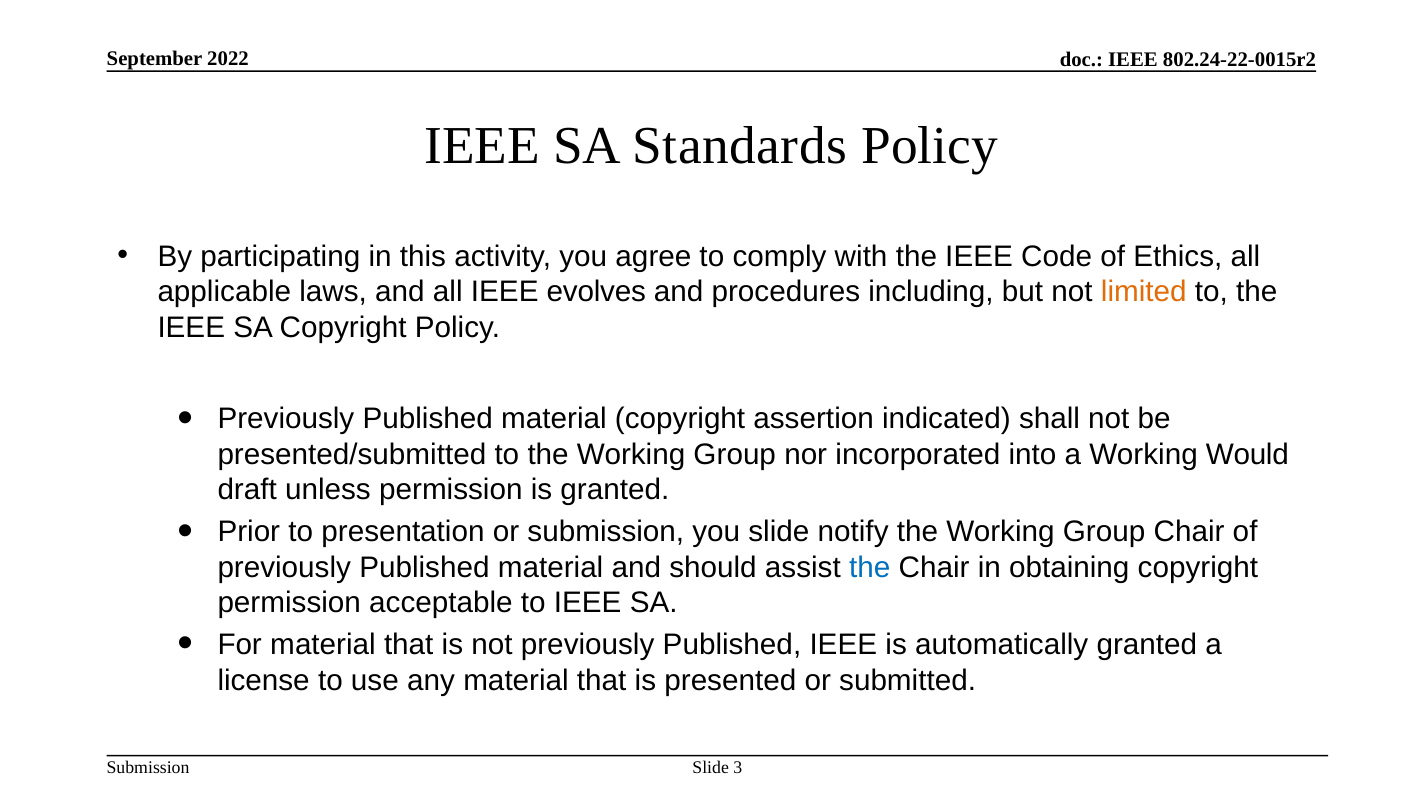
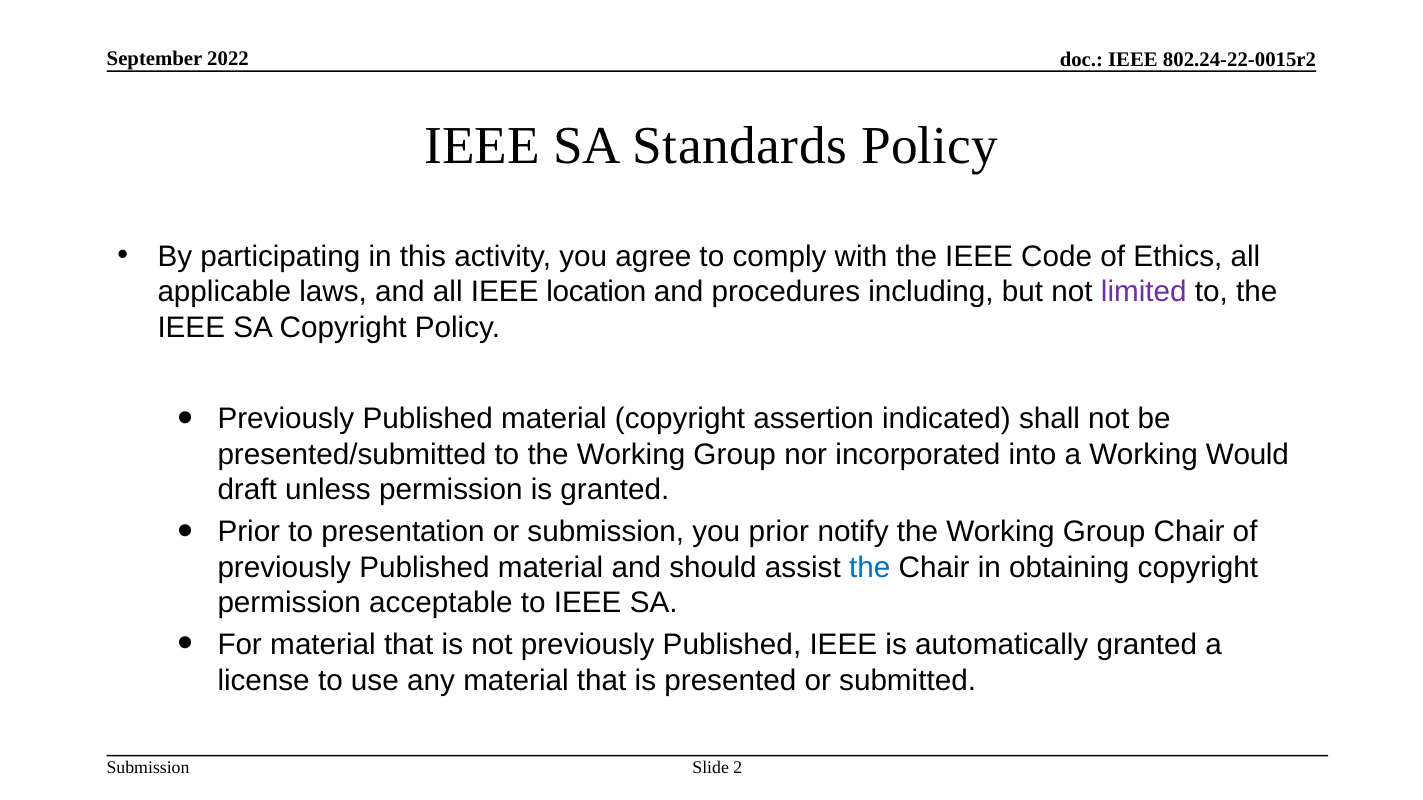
evolves: evolves -> location
limited colour: orange -> purple
you slide: slide -> prior
3: 3 -> 2
